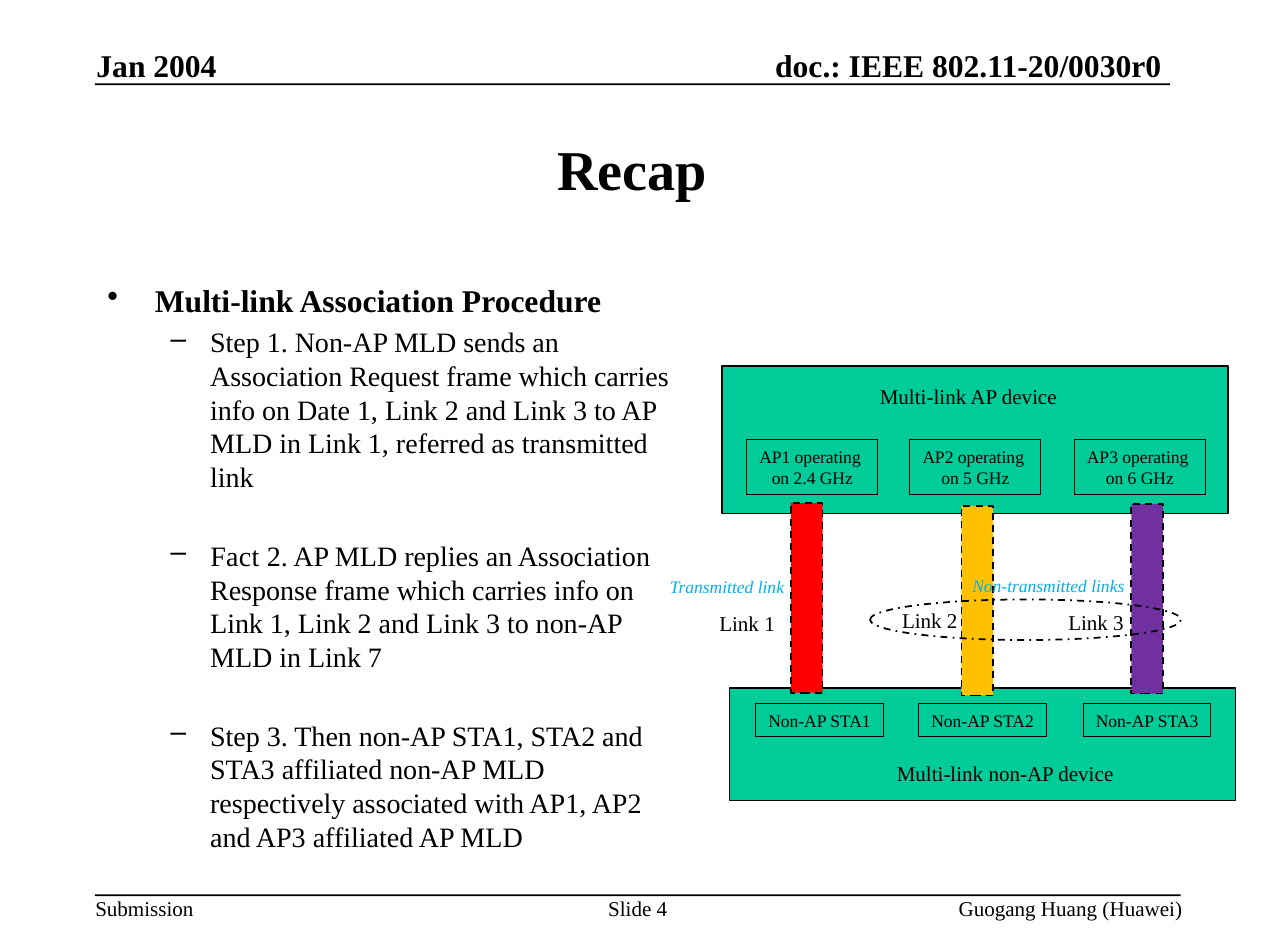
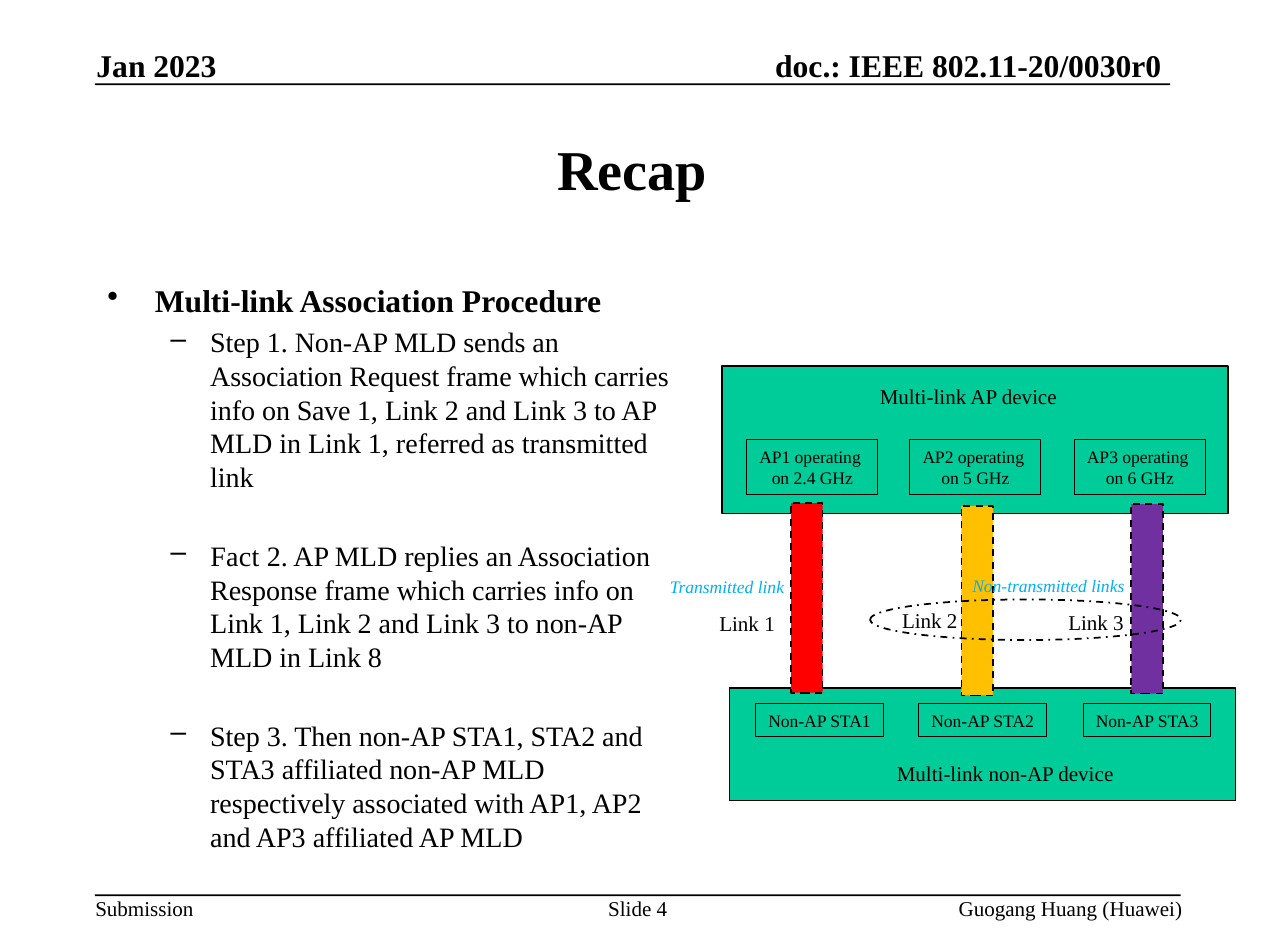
2004: 2004 -> 2023
Date: Date -> Save
7: 7 -> 8
